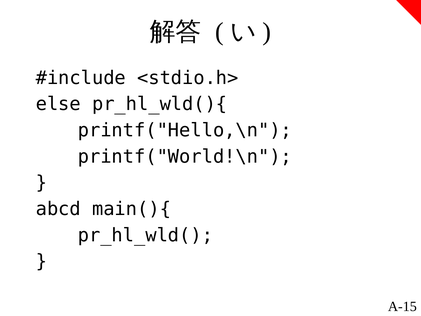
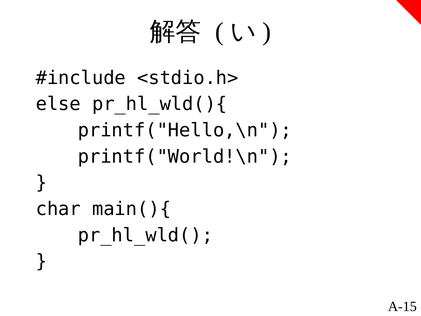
abcd: abcd -> char
